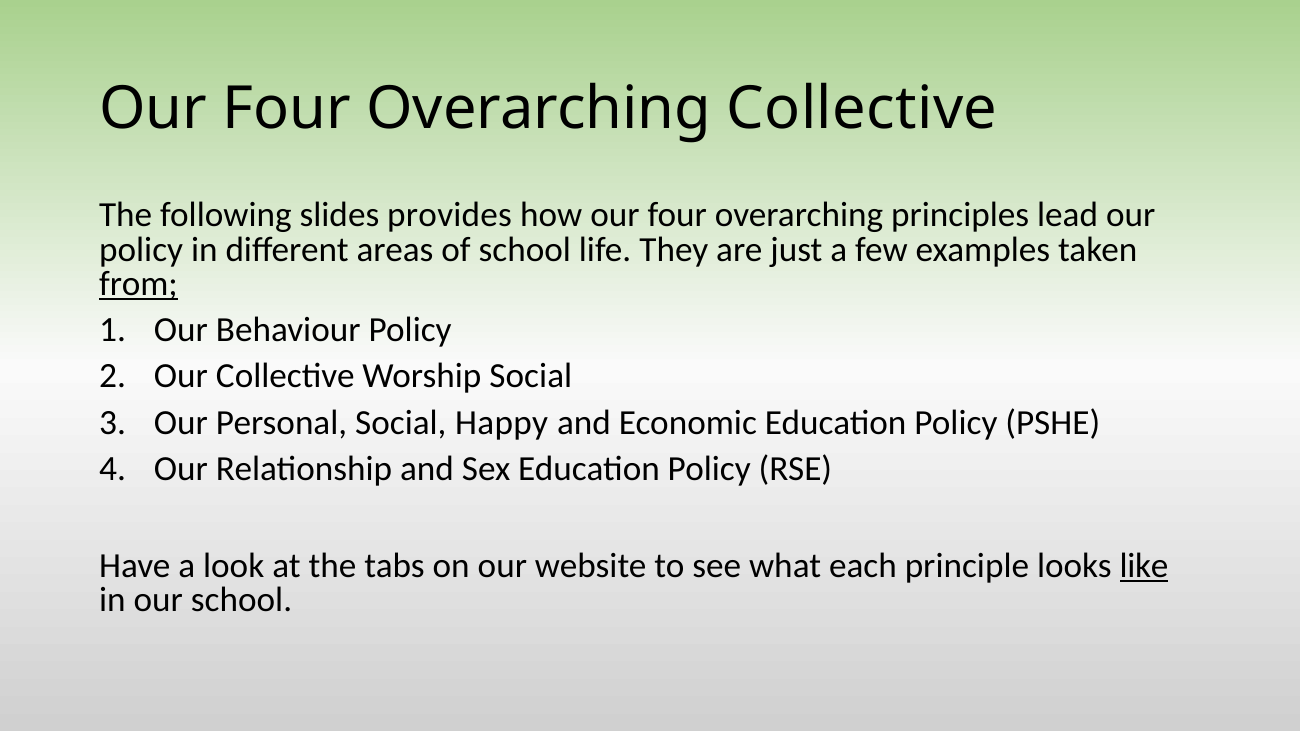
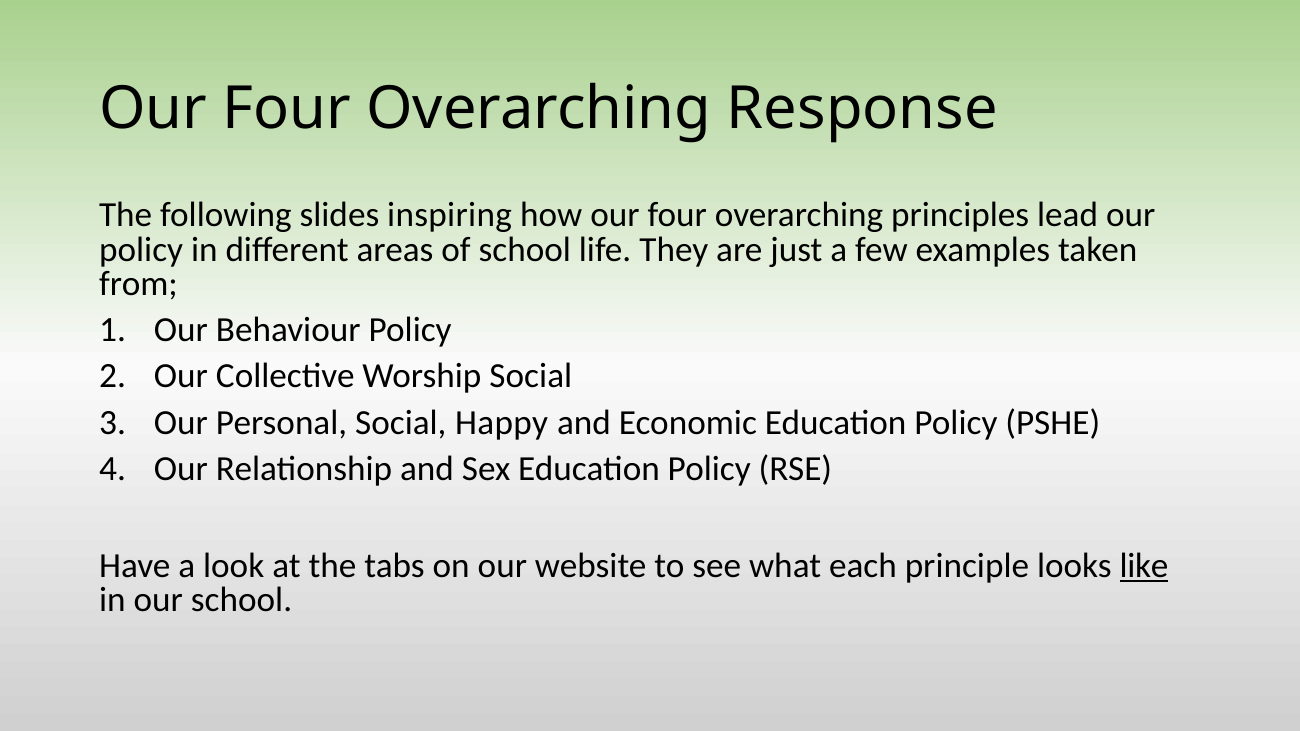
Overarching Collective: Collective -> Response
provides: provides -> inspiring
from underline: present -> none
